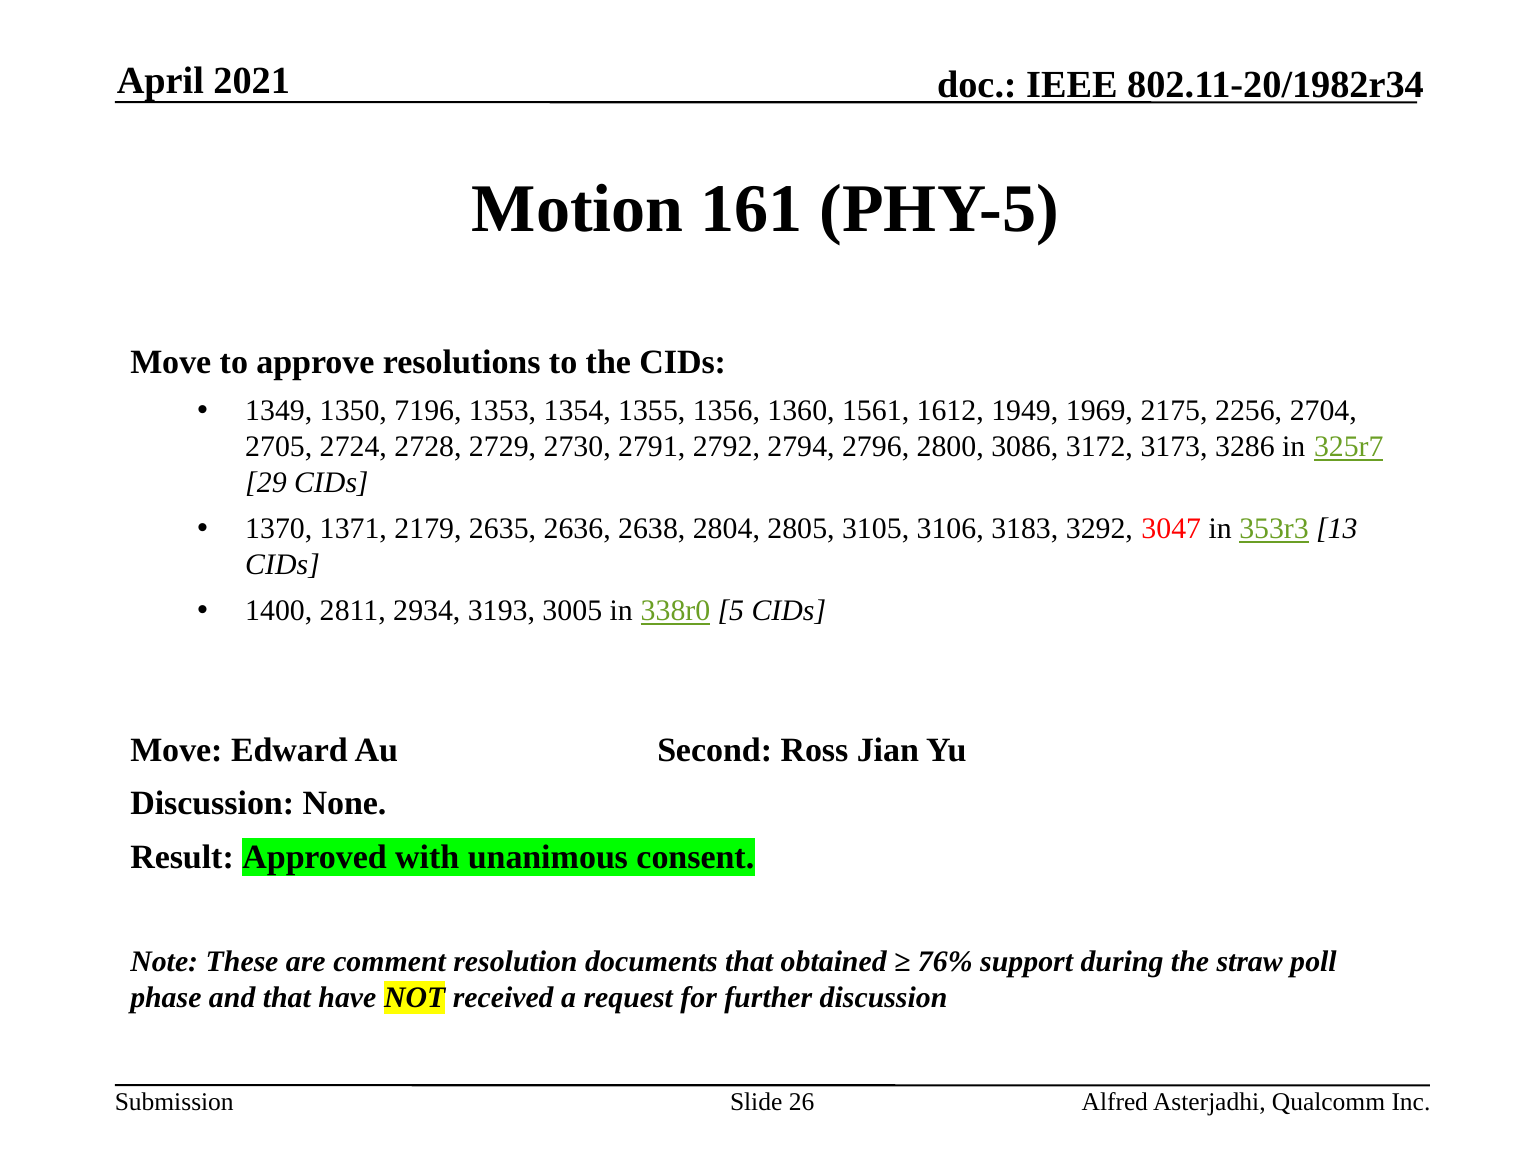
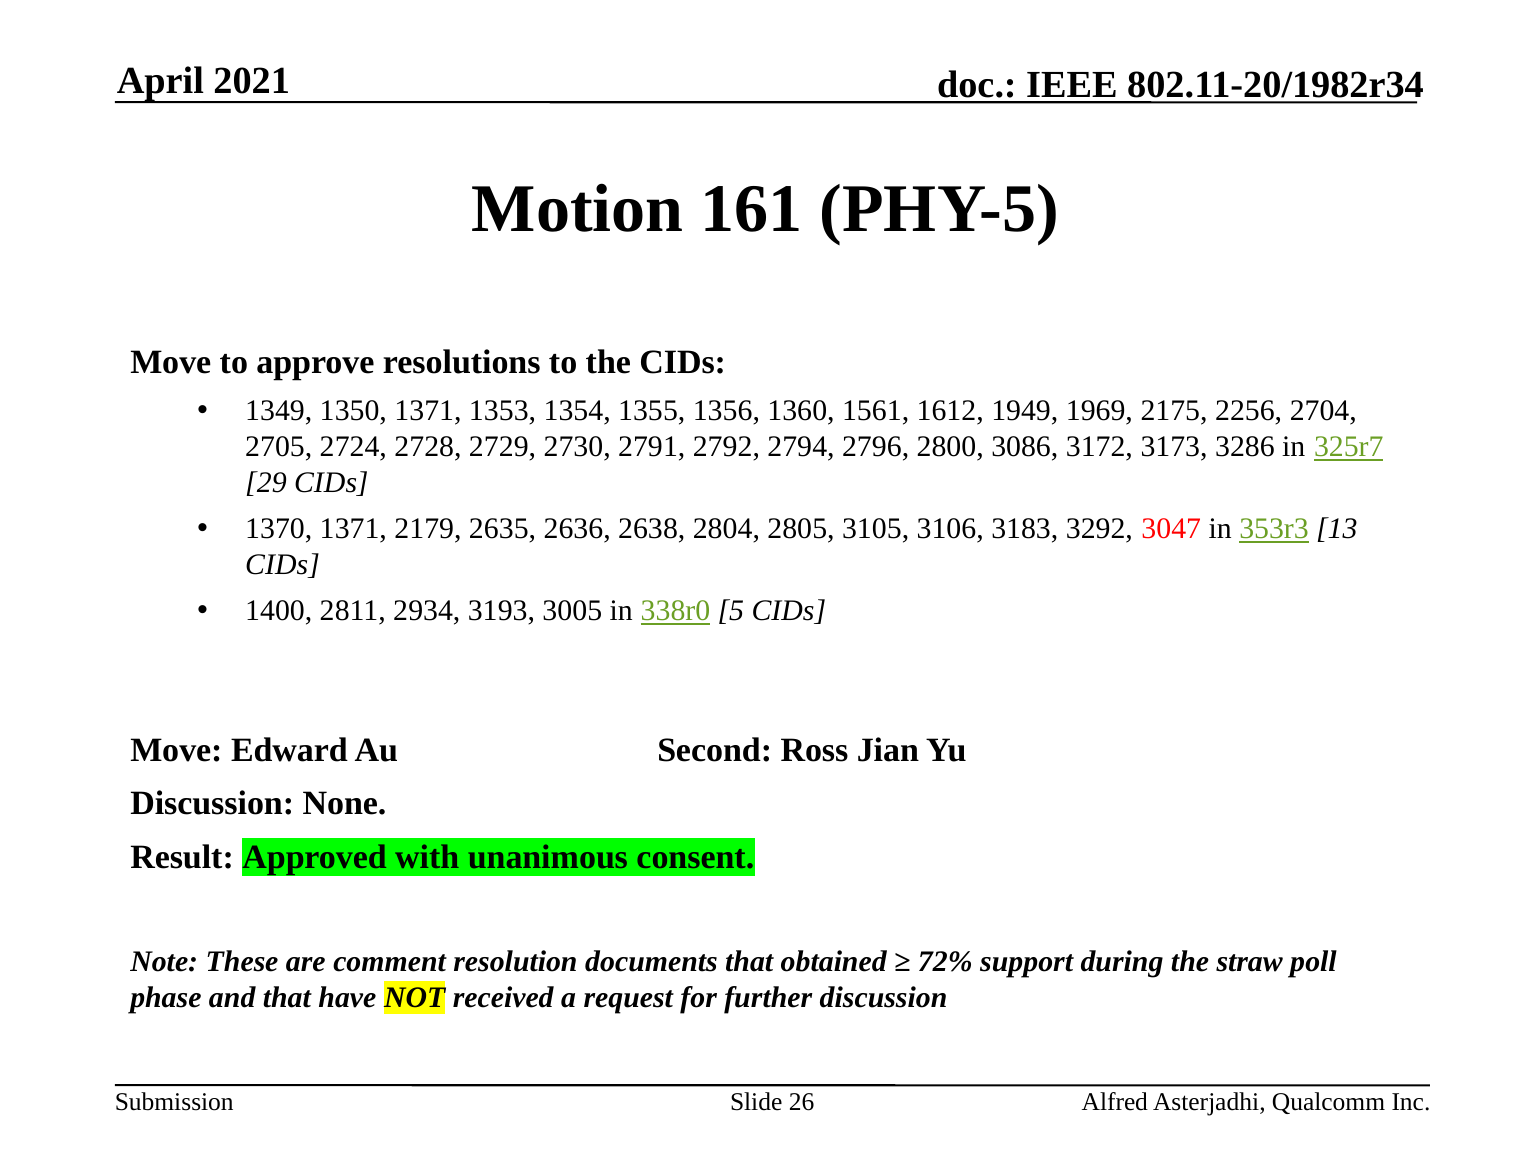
1350 7196: 7196 -> 1371
76%: 76% -> 72%
